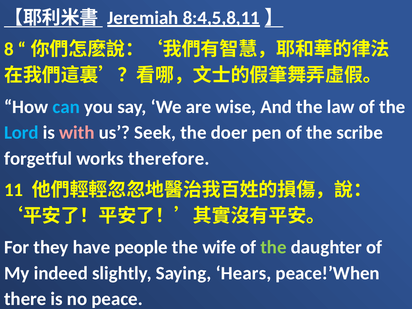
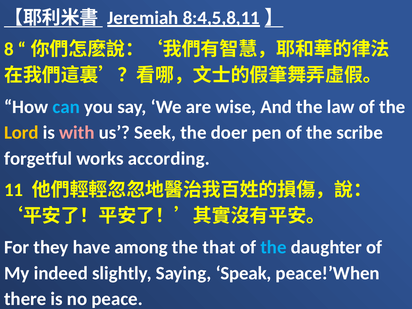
Lord colour: light blue -> yellow
therefore: therefore -> according
people: people -> among
wife: wife -> that
the at (274, 247) colour: light green -> light blue
Hears: Hears -> Speak
